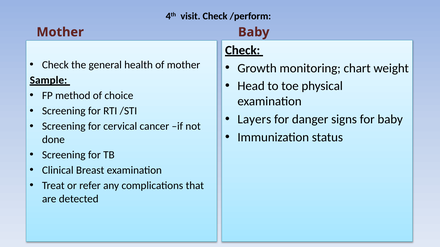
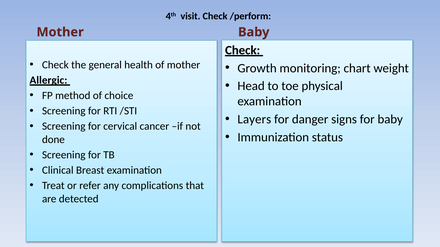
Sample: Sample -> Allergic
